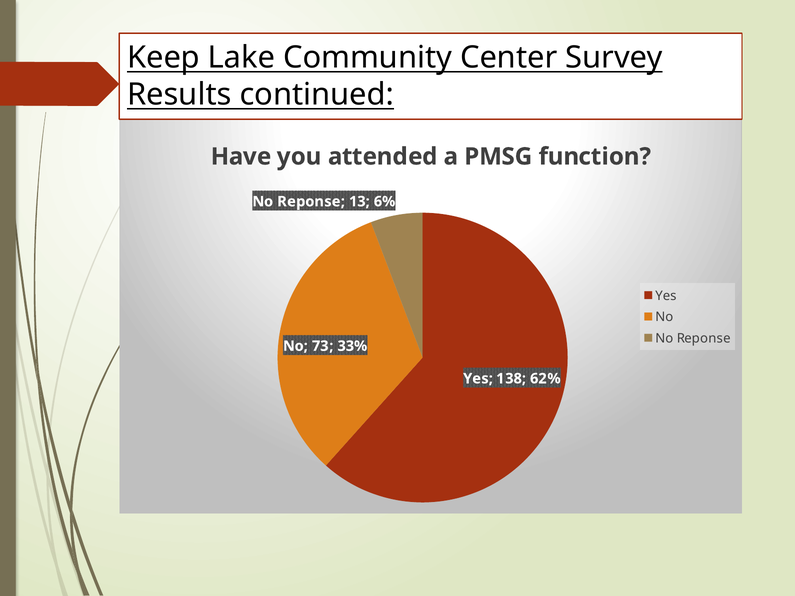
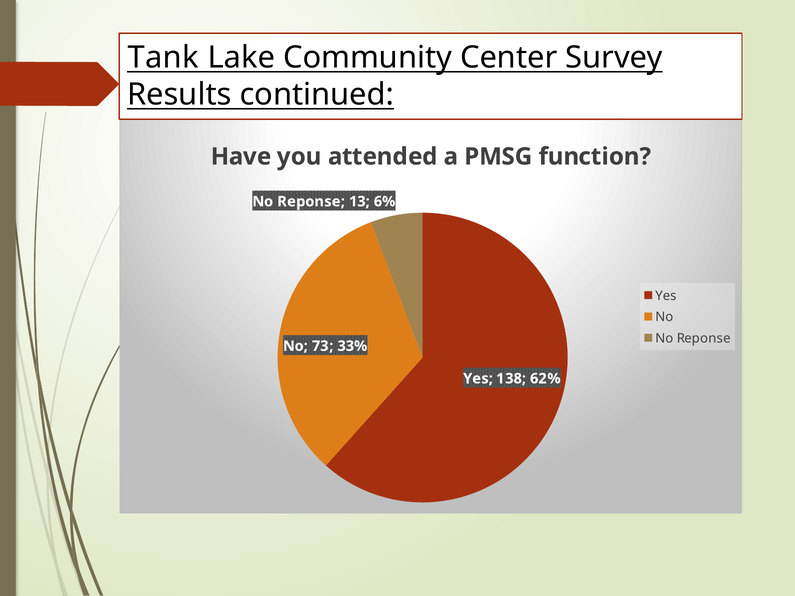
Keep: Keep -> Tank
